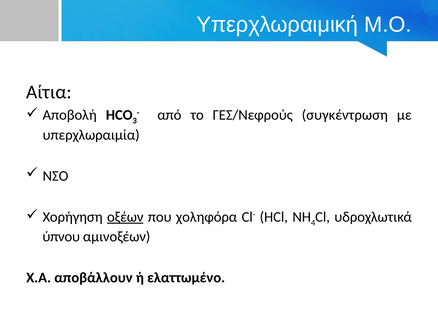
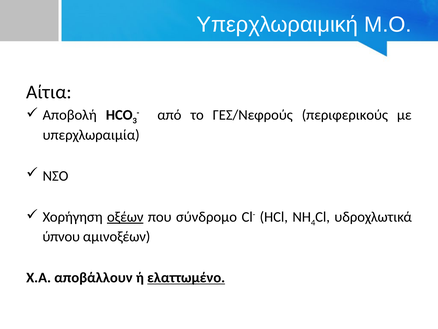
συγκέντρωση: συγκέντρωση -> περιφερικούς
χοληφόρα: χοληφόρα -> σύνδρομο
ελαττωμένο underline: none -> present
